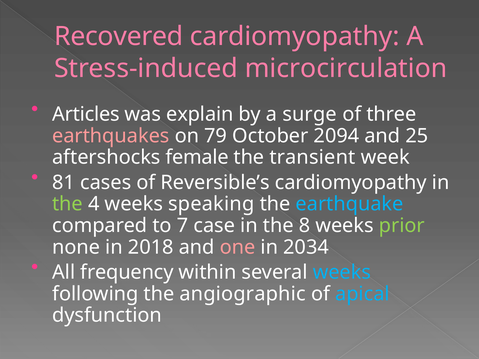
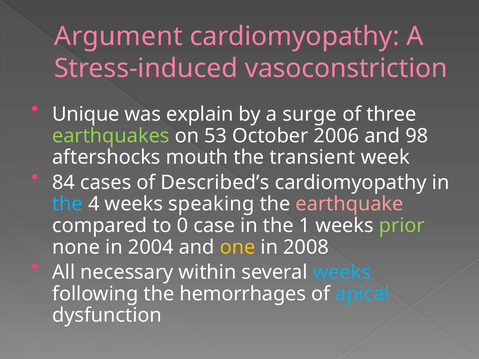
Recovered: Recovered -> Argument
microcirculation: microcirculation -> vasoconstriction
Articles: Articles -> Unique
earthquakes colour: pink -> light green
79: 79 -> 53
2094: 2094 -> 2006
25: 25 -> 98
female: female -> mouth
81: 81 -> 84
Reversible’s: Reversible’s -> Described’s
the at (68, 204) colour: light green -> light blue
earthquake colour: light blue -> pink
7: 7 -> 0
8: 8 -> 1
2018: 2018 -> 2004
one colour: pink -> yellow
2034: 2034 -> 2008
frequency: frequency -> necessary
angiographic: angiographic -> hemorrhages
